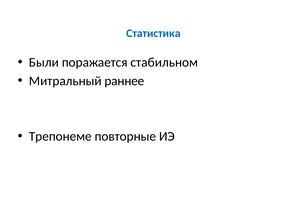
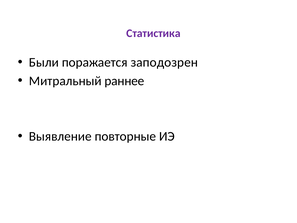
Статистика colour: blue -> purple
стабильном: стабильном -> заподозрен
Трепонеме: Трепонеме -> Выявление
